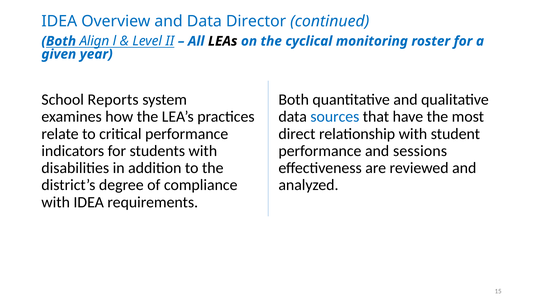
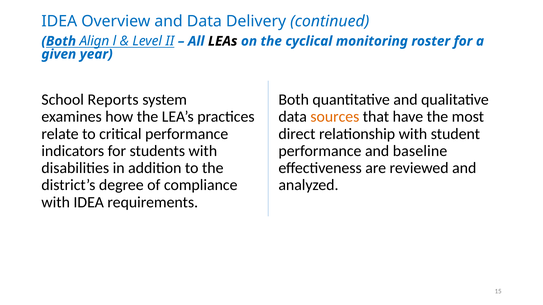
Director: Director -> Delivery
sources colour: blue -> orange
sessions: sessions -> baseline
